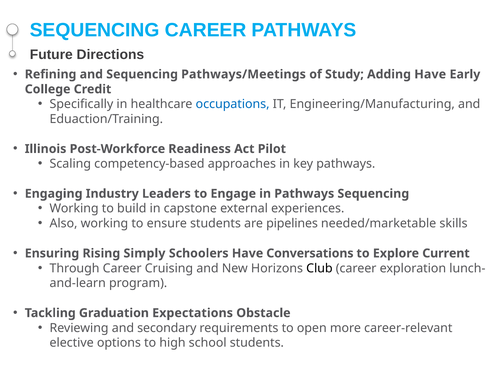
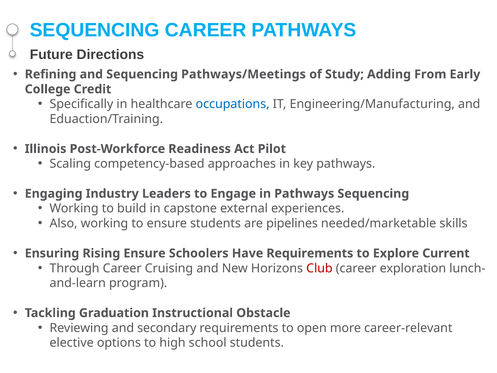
Adding Have: Have -> From
Rising Simply: Simply -> Ensure
Have Conversations: Conversations -> Requirements
Club colour: black -> red
Expectations: Expectations -> Instructional
